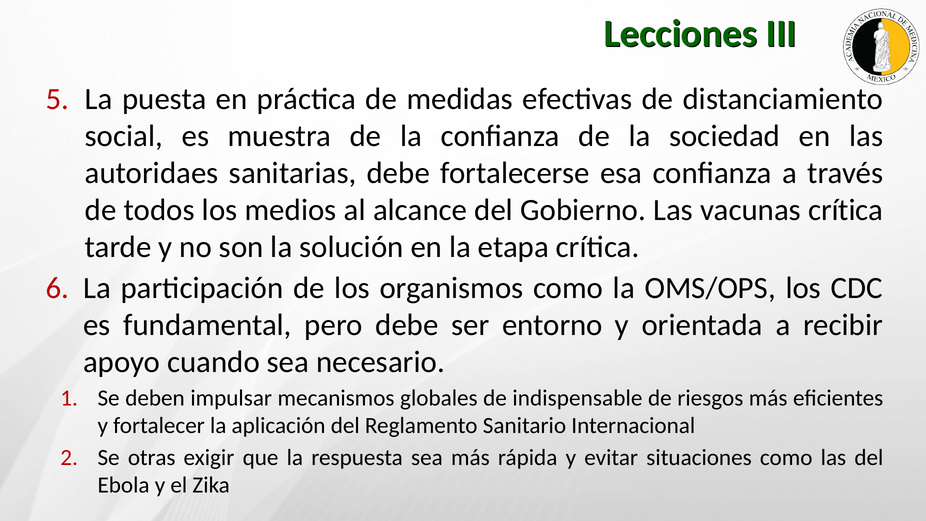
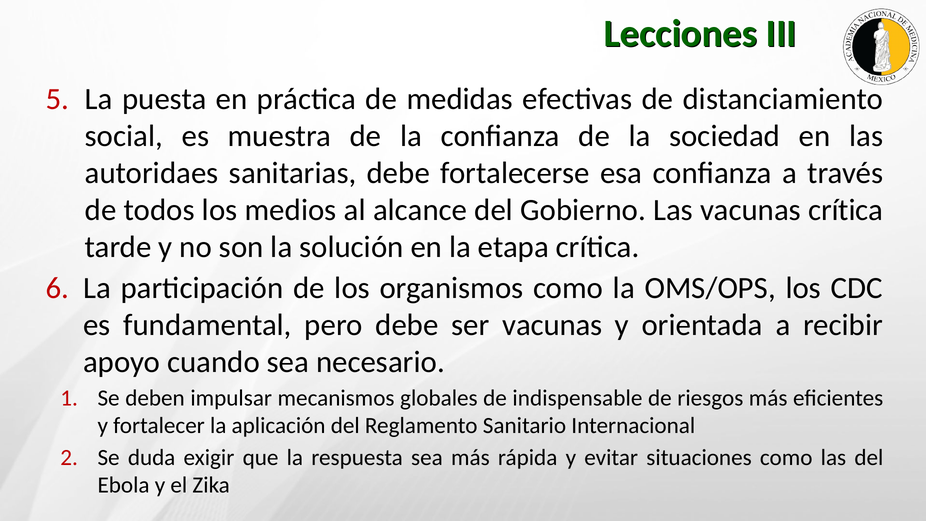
ser entorno: entorno -> vacunas
otras: otras -> duda
